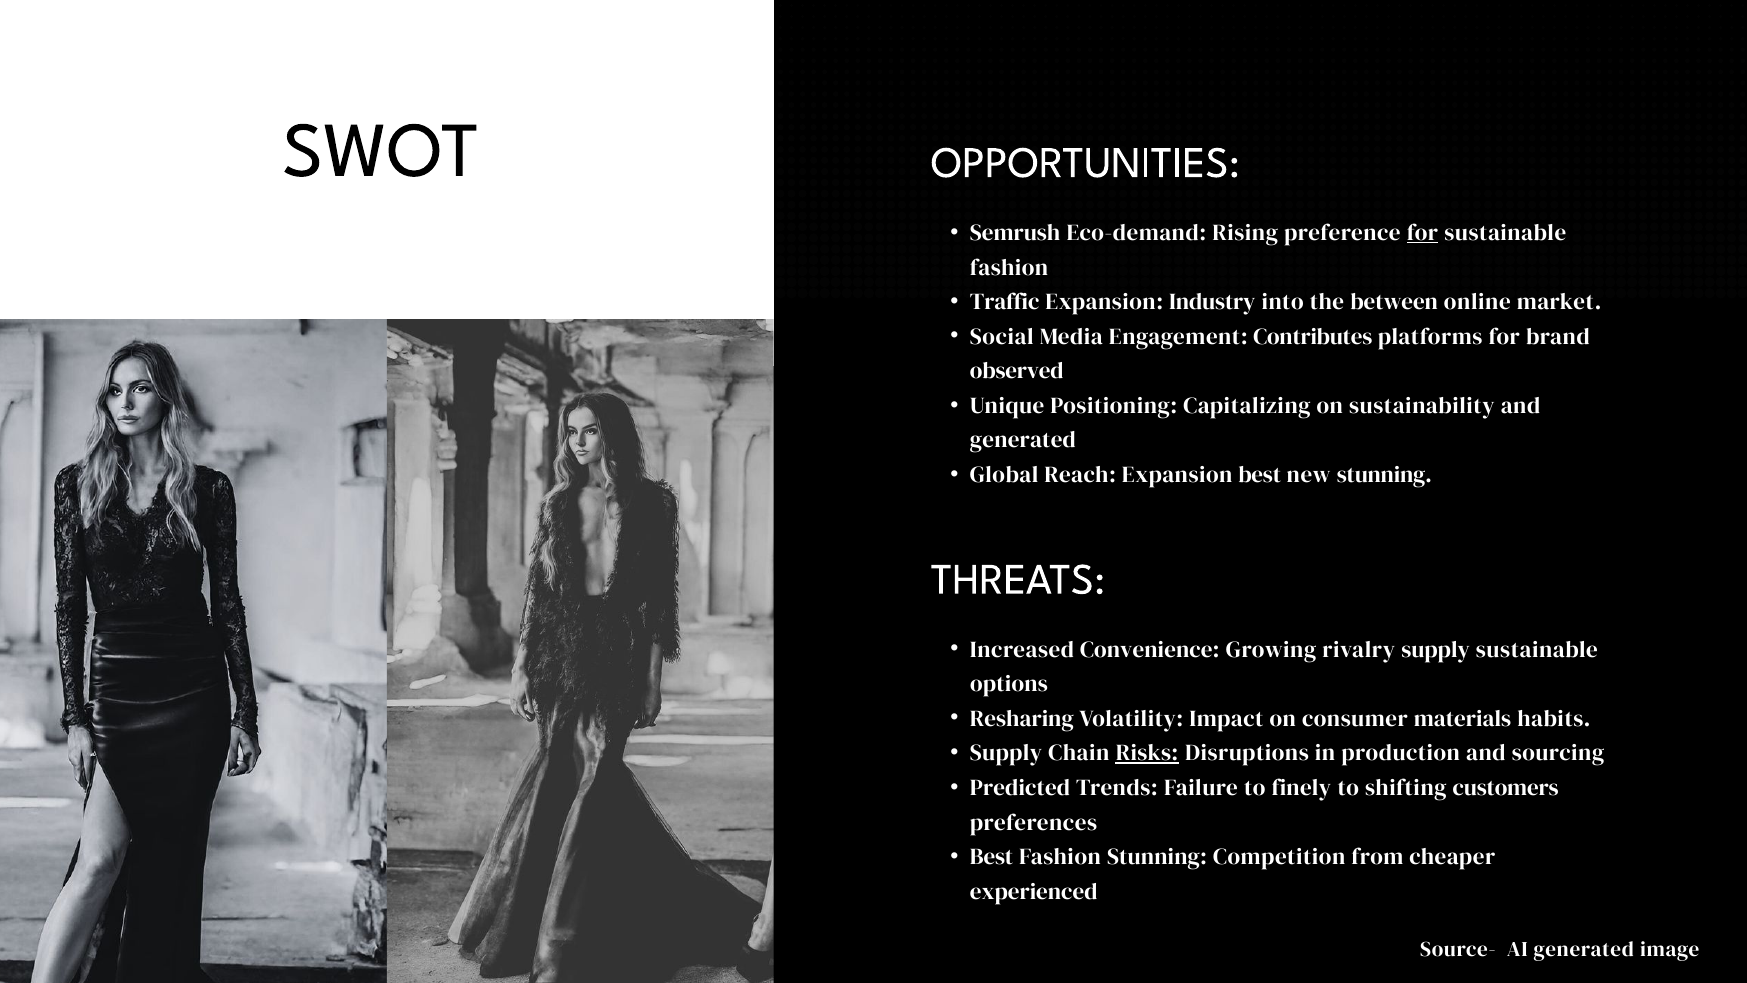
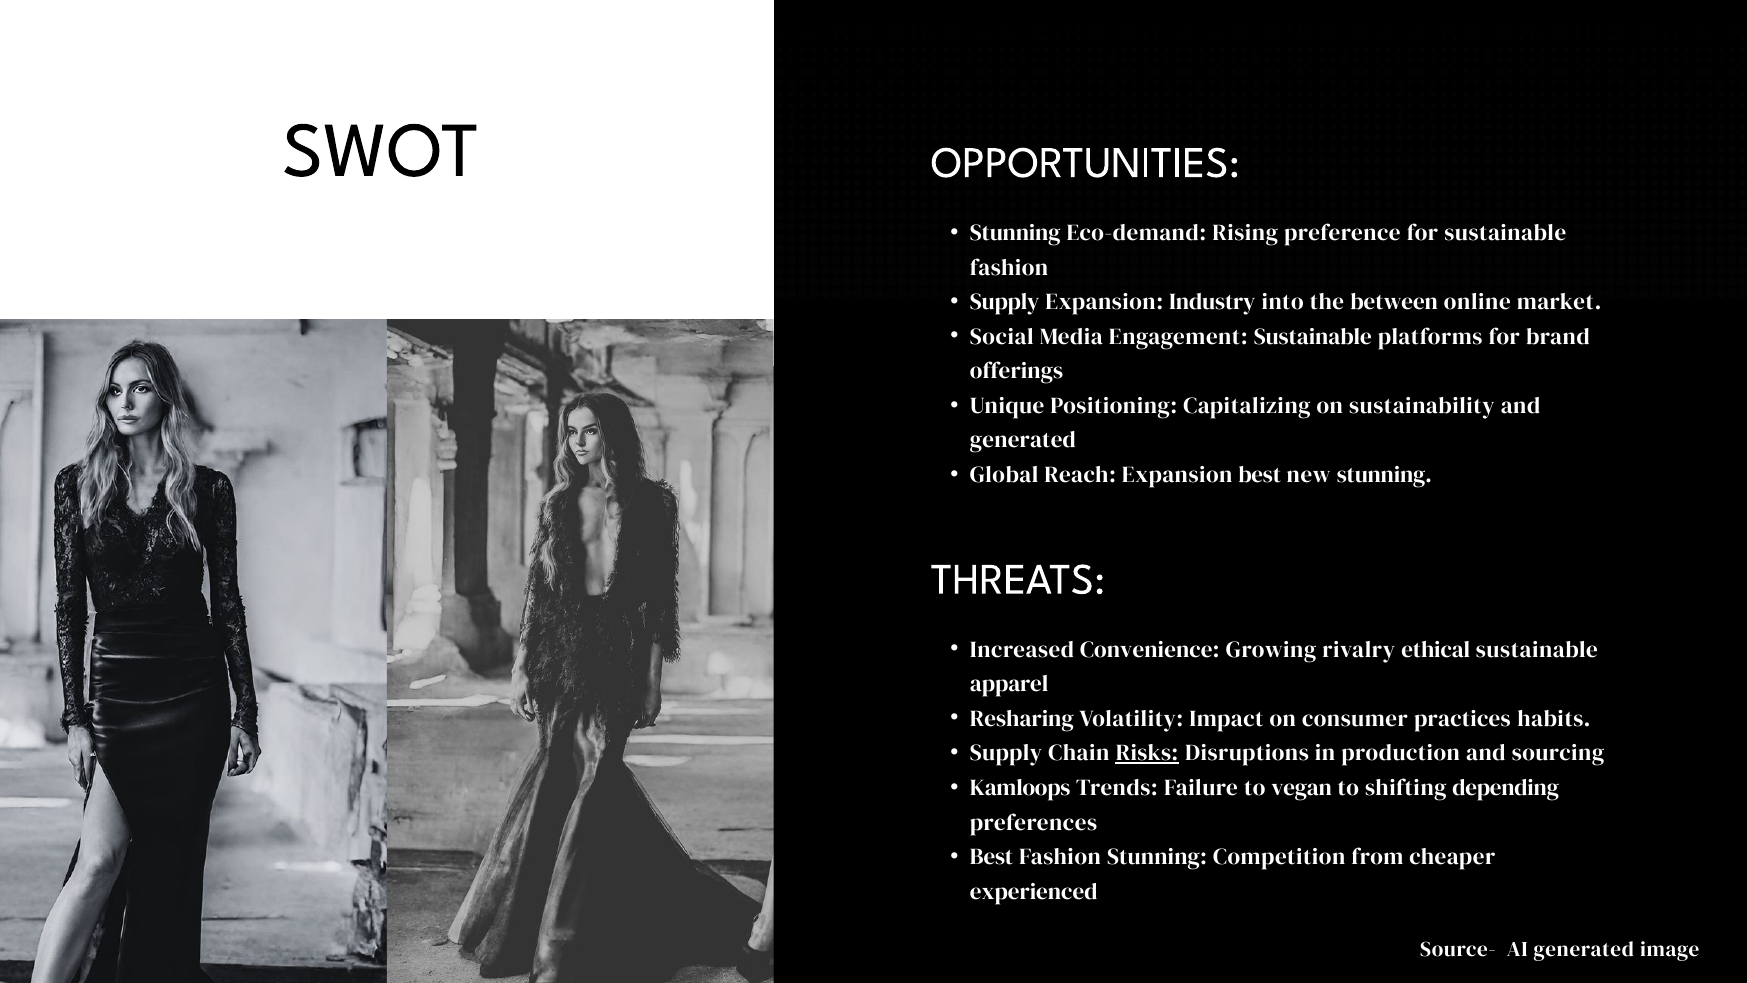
Semrush at (1015, 233): Semrush -> Stunning
for at (1422, 233) underline: present -> none
Traffic at (1005, 302): Traffic -> Supply
Engagement Contributes: Contributes -> Sustainable
observed: observed -> offerings
rivalry supply: supply -> ethical
options: options -> apparel
materials: materials -> practices
Predicted: Predicted -> Kamloops
finely: finely -> vegan
customers: customers -> depending
